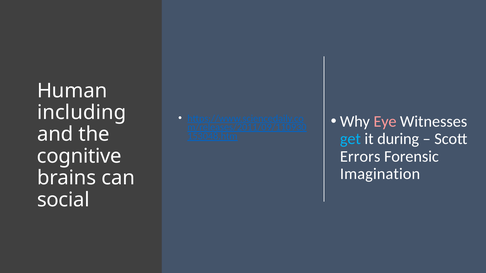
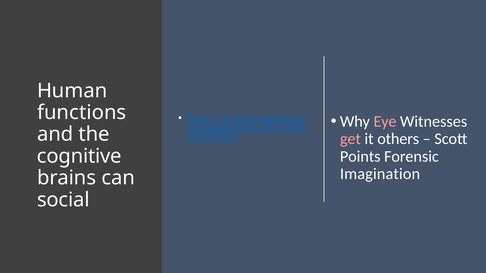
including: including -> functions
get colour: light blue -> pink
during: during -> others
Errors: Errors -> Points
